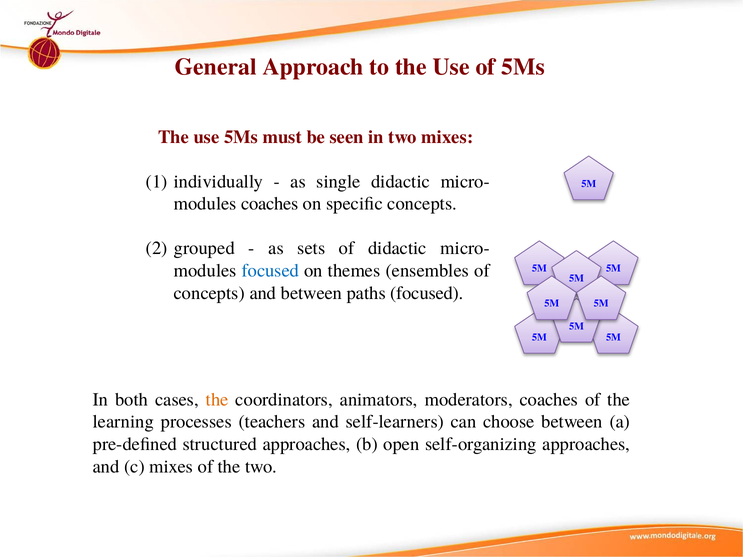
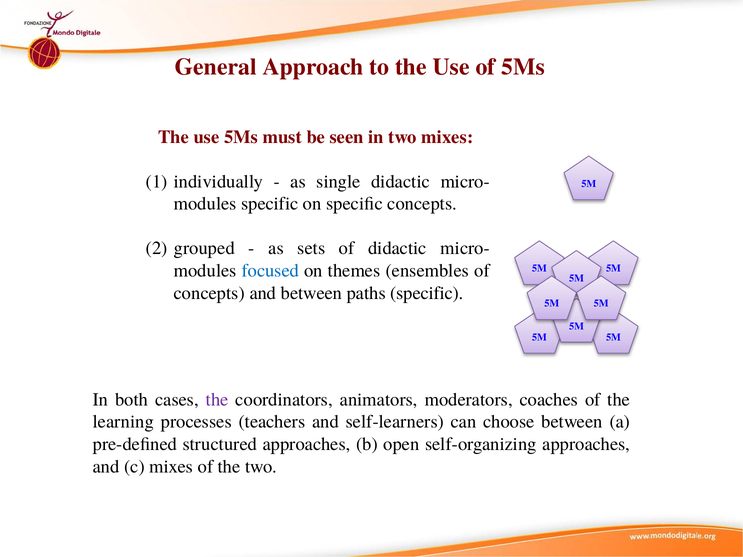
coaches at (270, 204): coaches -> specific
paths focused: focused -> specific
the at (217, 400) colour: orange -> purple
